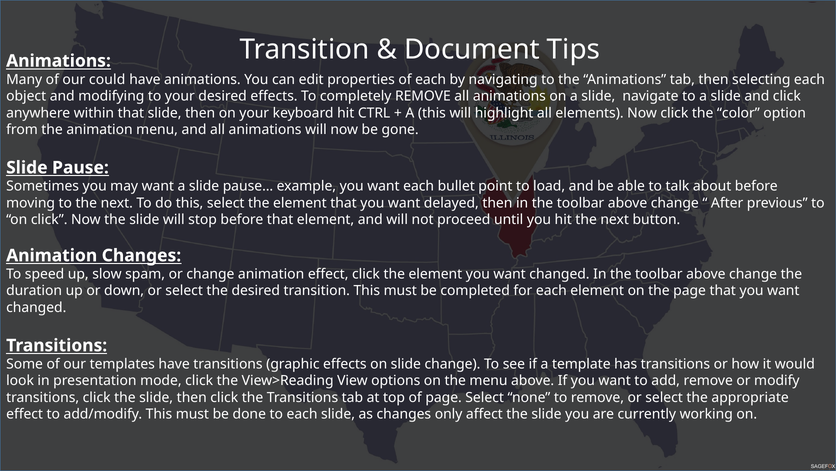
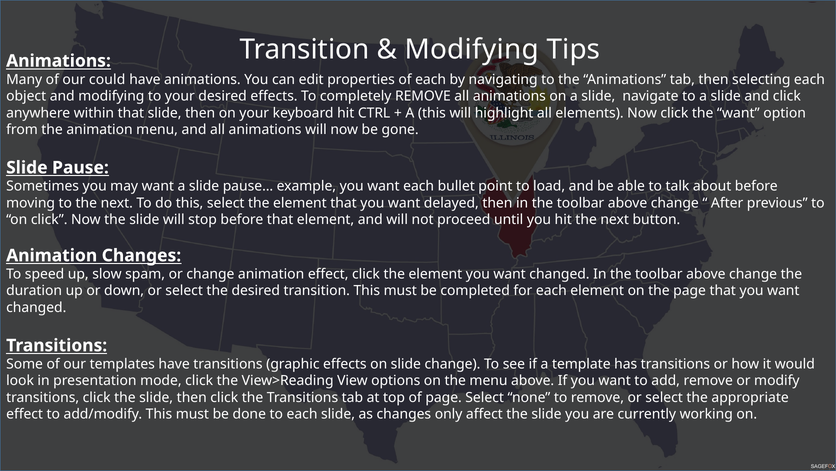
Document at (472, 49): Document -> Modifying
the color: color -> want
